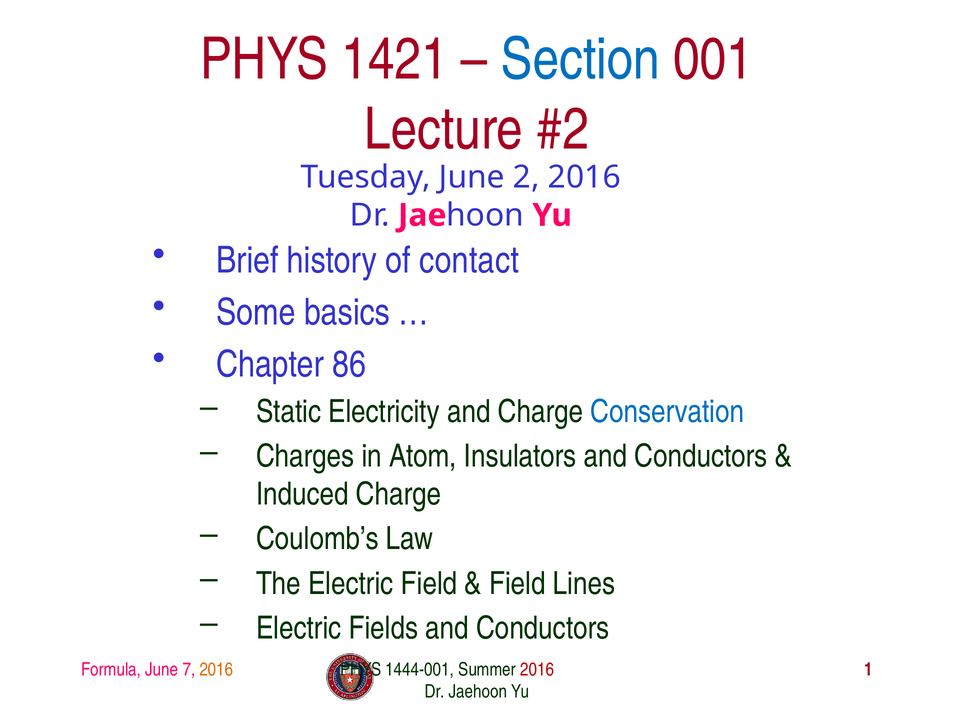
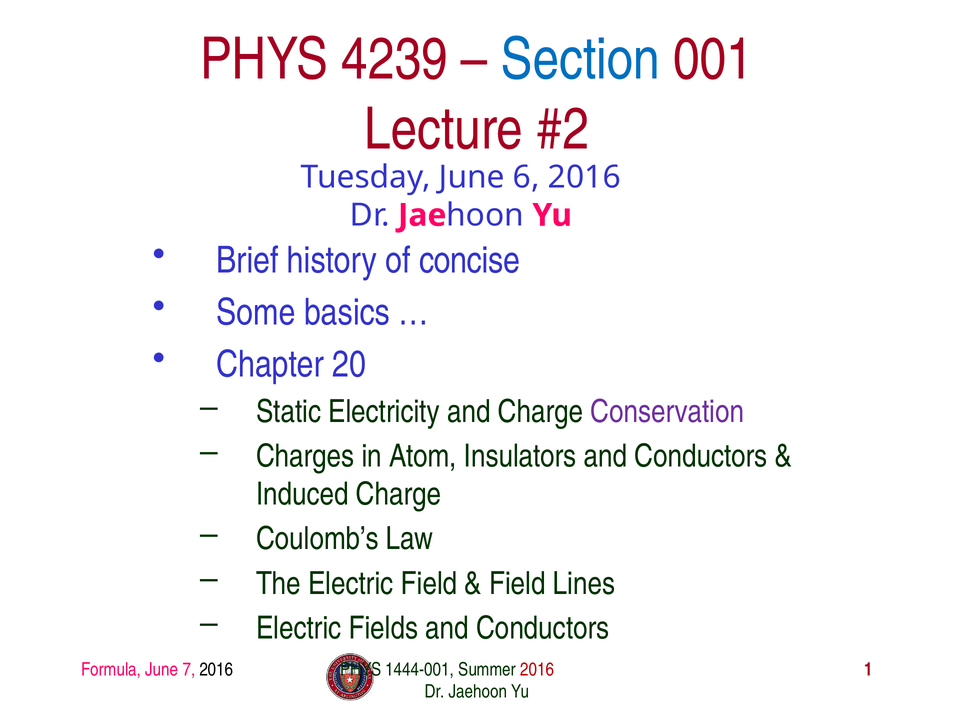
1421: 1421 -> 4239
2: 2 -> 6
contact: contact -> concise
86: 86 -> 20
Conservation colour: blue -> purple
2016 at (216, 669) colour: orange -> black
